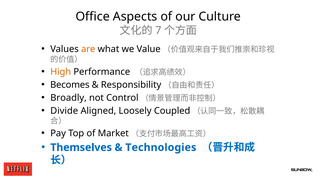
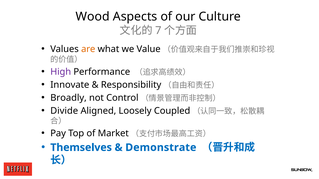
Office: Office -> Wood
High colour: orange -> purple
Becomes: Becomes -> Innovate
Technologies: Technologies -> Demonstrate
